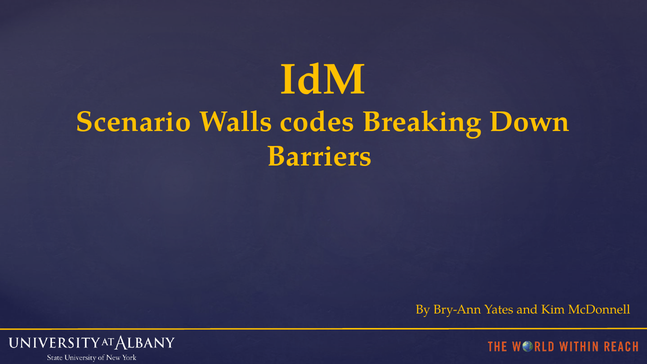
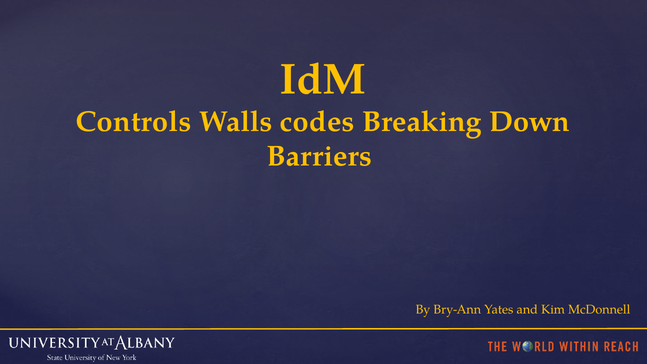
Scenario: Scenario -> Controls
